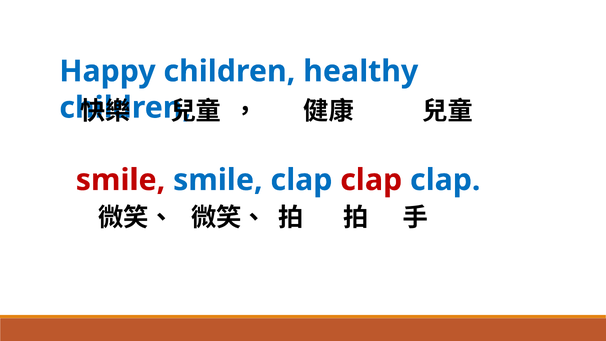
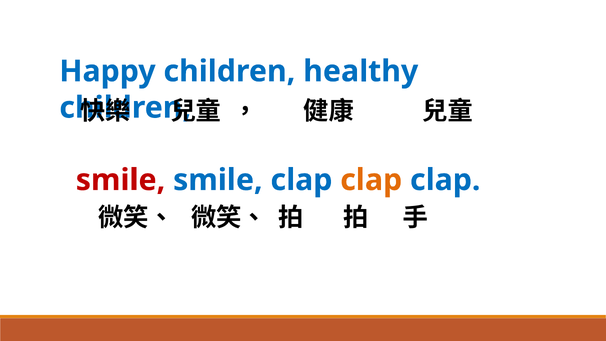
clap at (371, 180) colour: red -> orange
